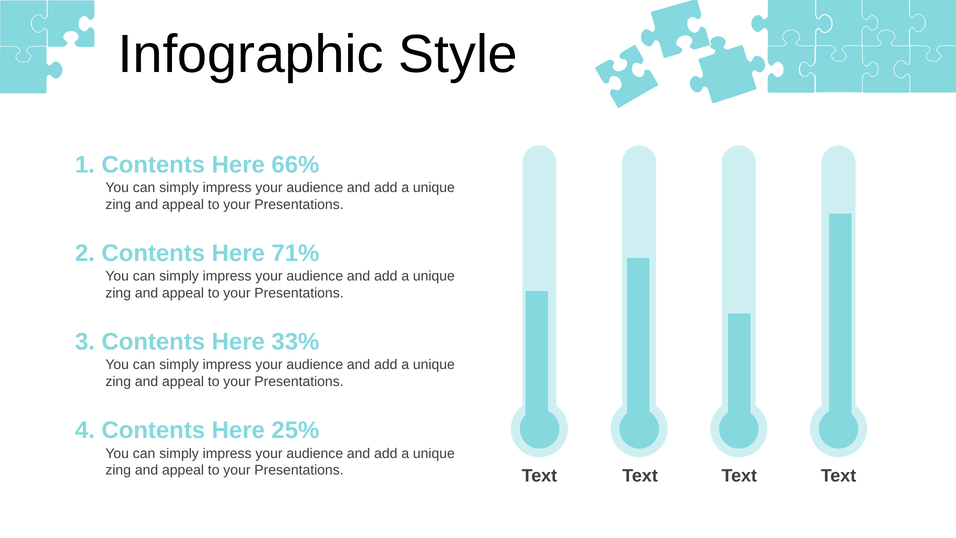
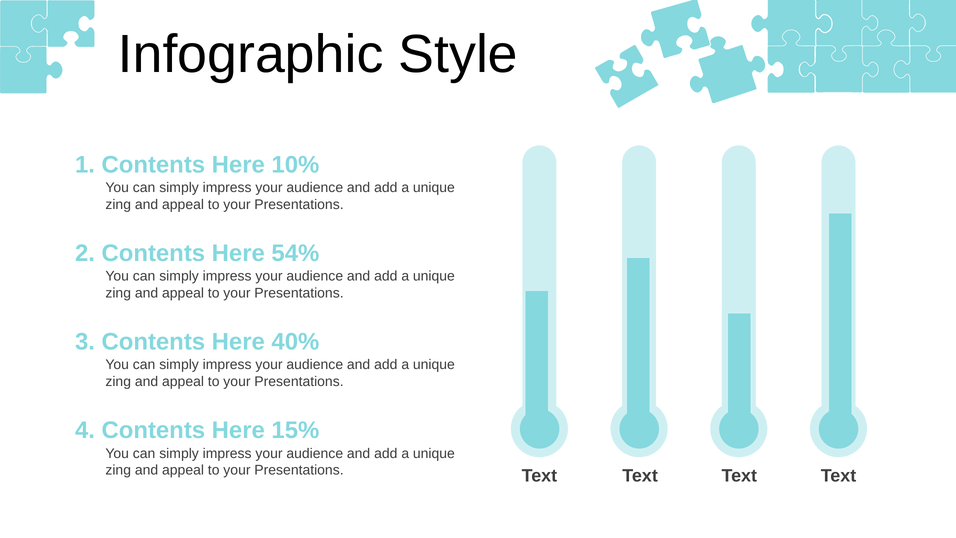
66%: 66% -> 10%
71%: 71% -> 54%
33%: 33% -> 40%
25%: 25% -> 15%
